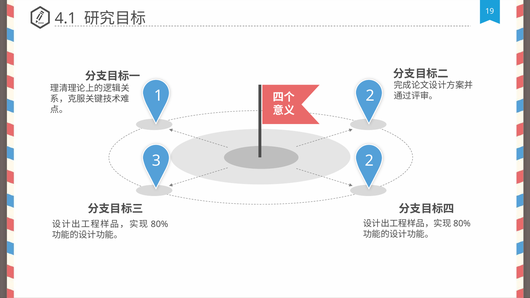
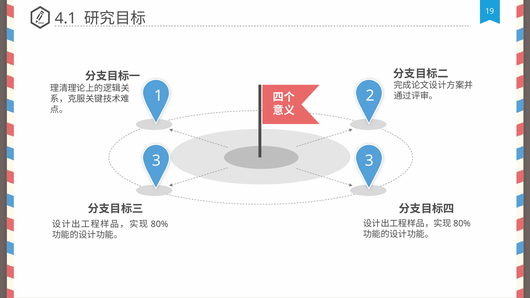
3 2: 2 -> 3
